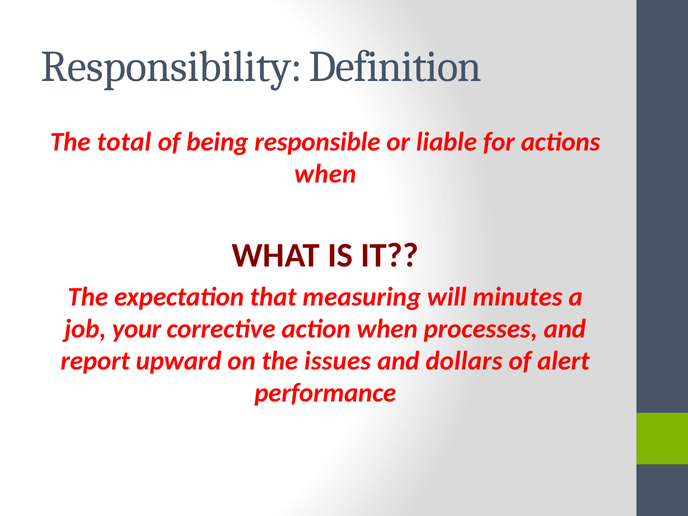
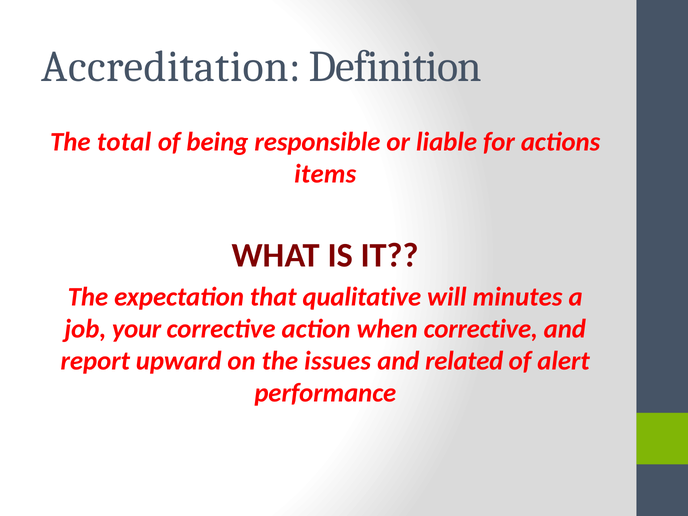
Responsibility: Responsibility -> Accreditation
when at (325, 174): when -> items
measuring: measuring -> qualitative
when processes: processes -> corrective
dollars: dollars -> related
